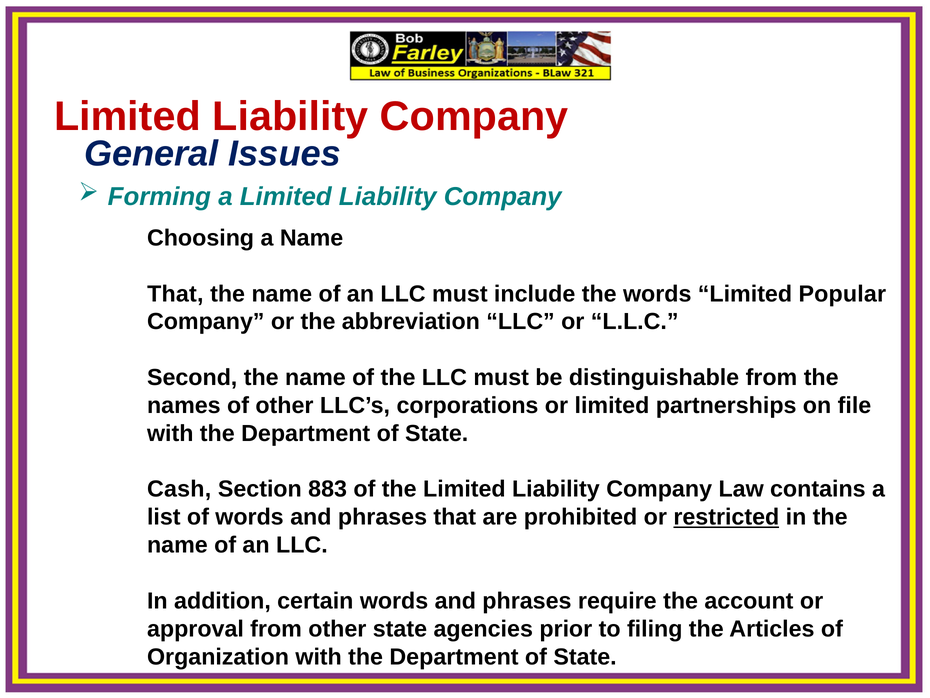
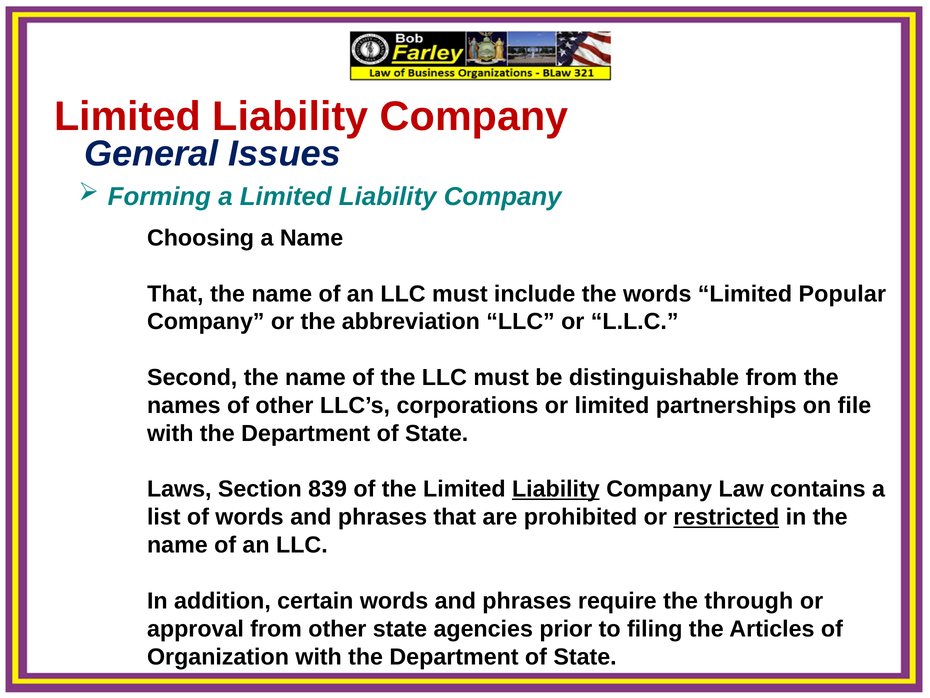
Cash: Cash -> Laws
883: 883 -> 839
Liability at (556, 489) underline: none -> present
account: account -> through
